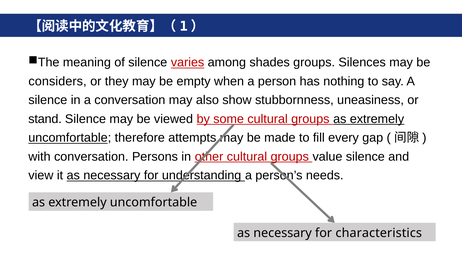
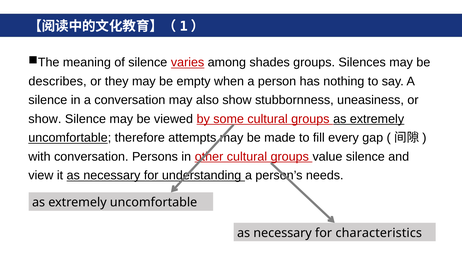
considers: considers -> describes
stand at (45, 119): stand -> show
